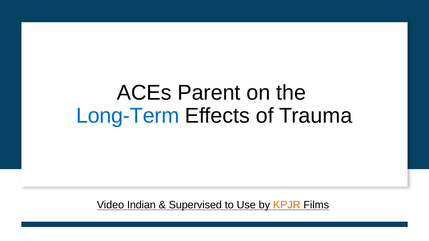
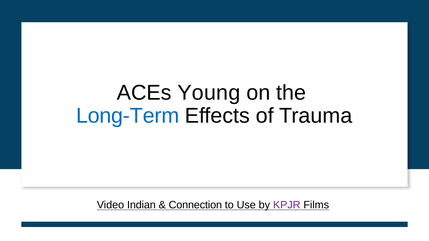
Parent: Parent -> Young
Supervised: Supervised -> Connection
KPJR colour: orange -> purple
